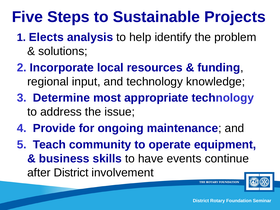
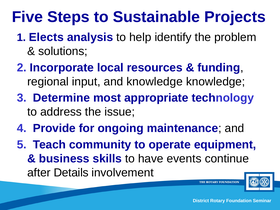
and technology: technology -> knowledge
after District: District -> Details
